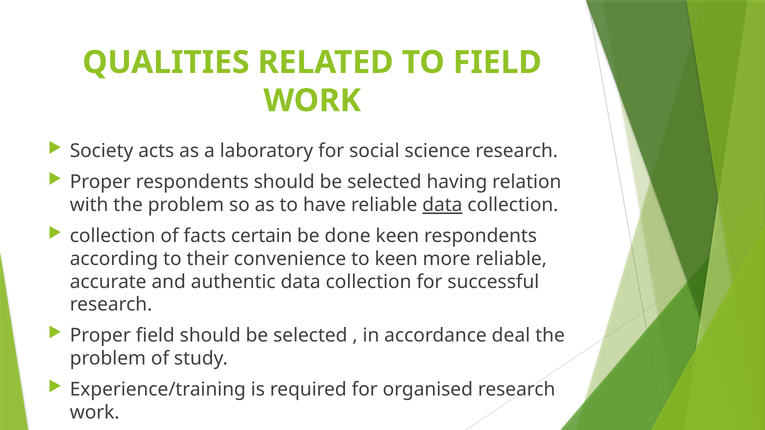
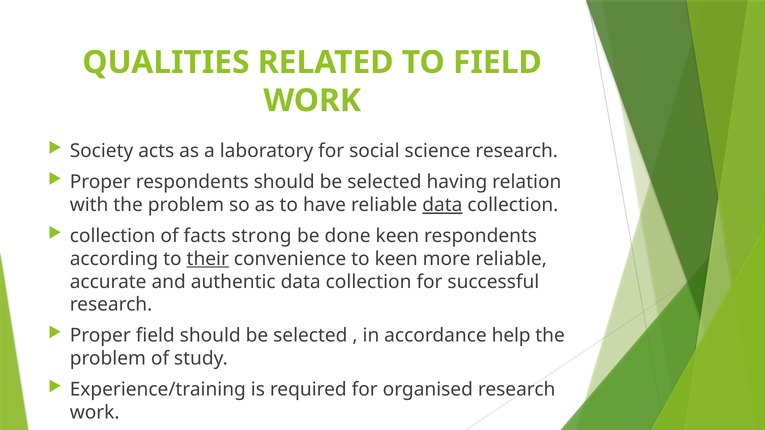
certain: certain -> strong
their underline: none -> present
deal: deal -> help
